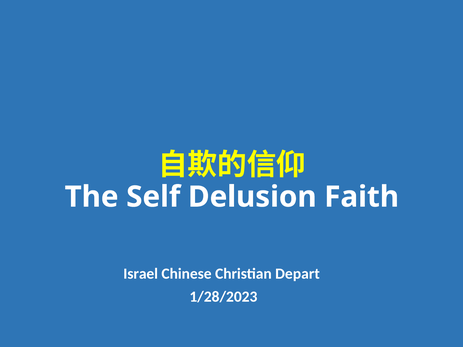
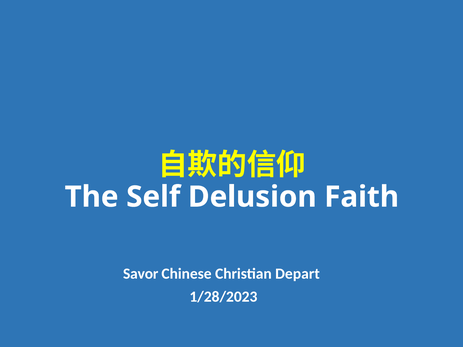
Israel: Israel -> Savor
